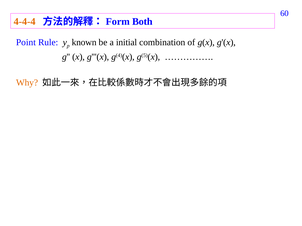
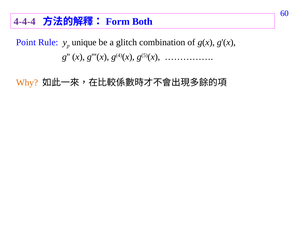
4-4-4 colour: orange -> purple
known: known -> unique
initial: initial -> glitch
